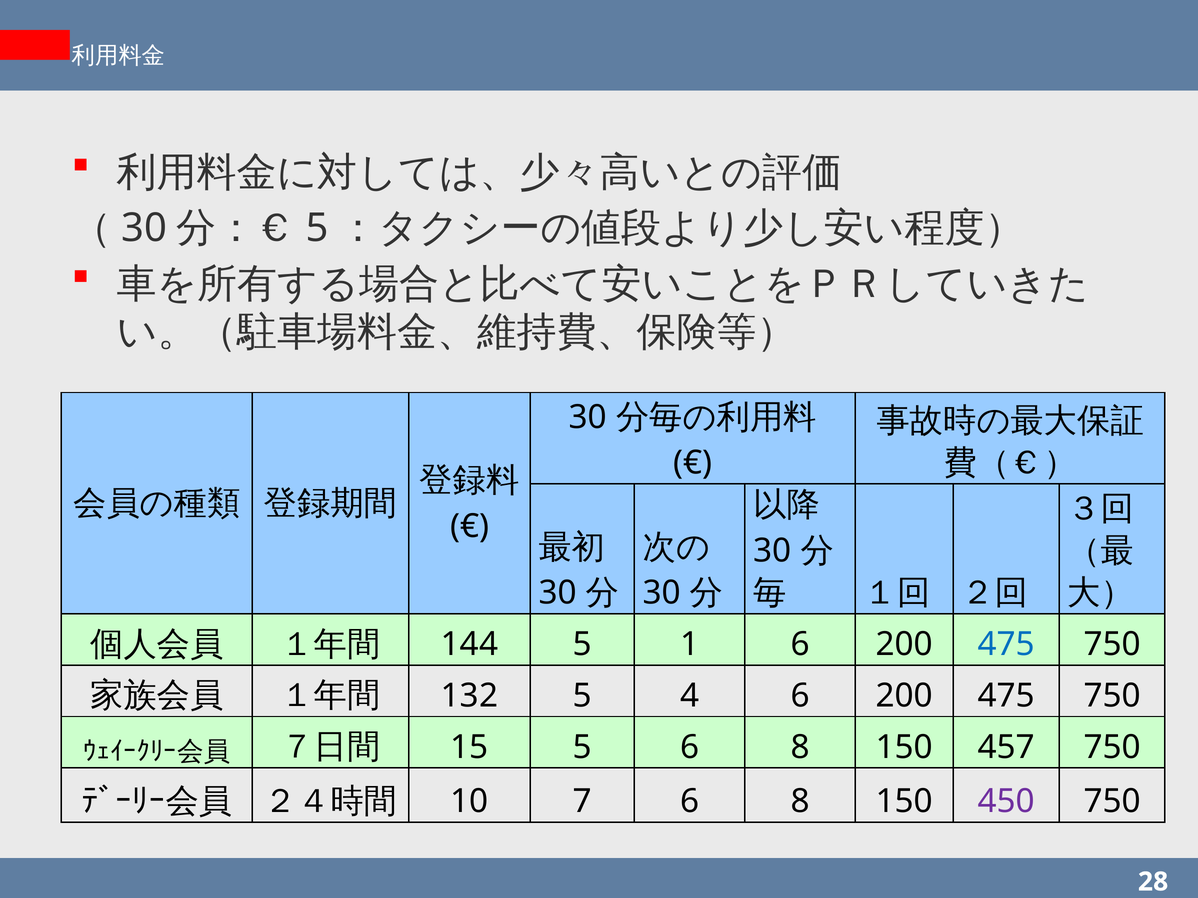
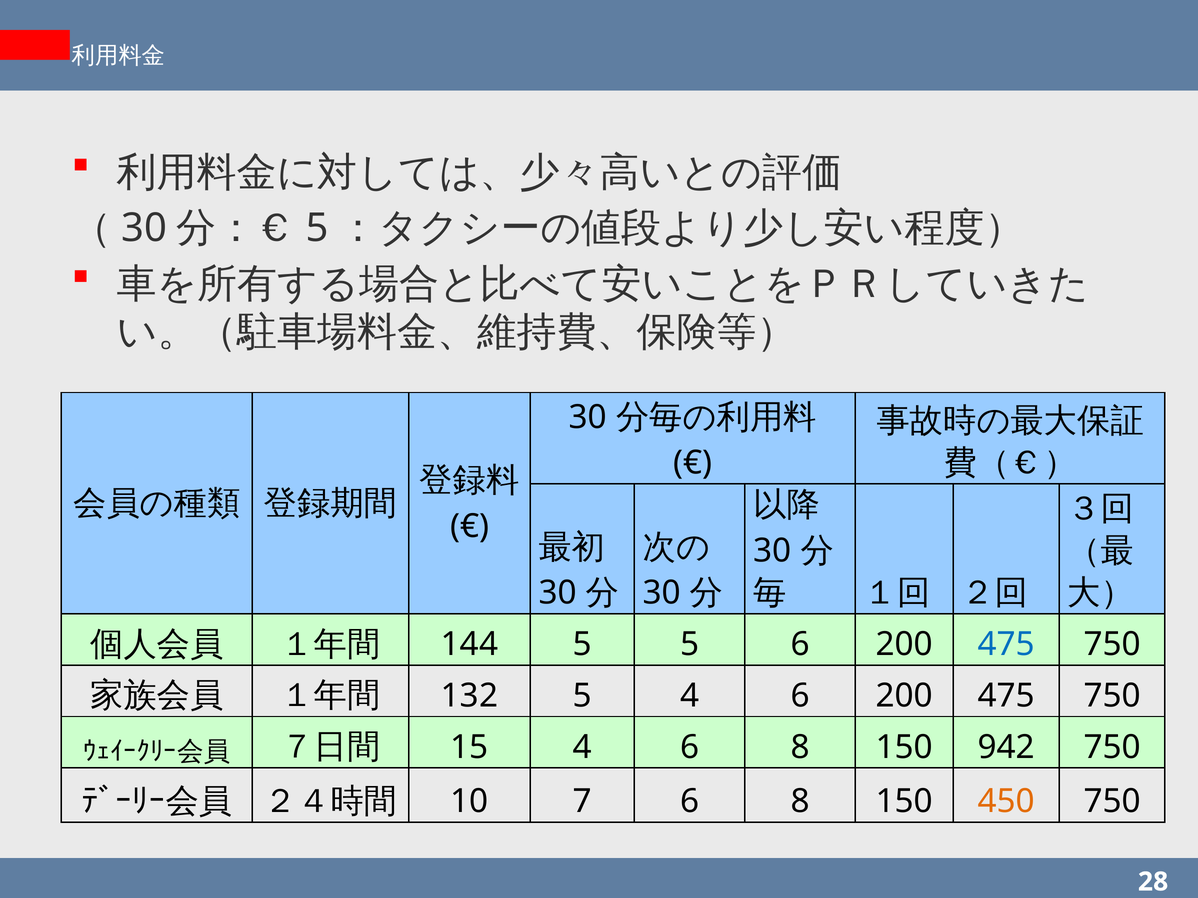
5 1: 1 -> 5
15 5: 5 -> 4
457: 457 -> 942
450 colour: purple -> orange
